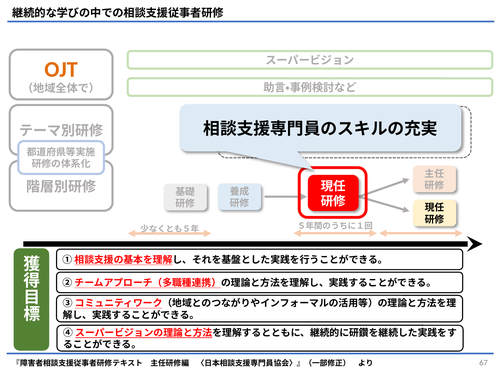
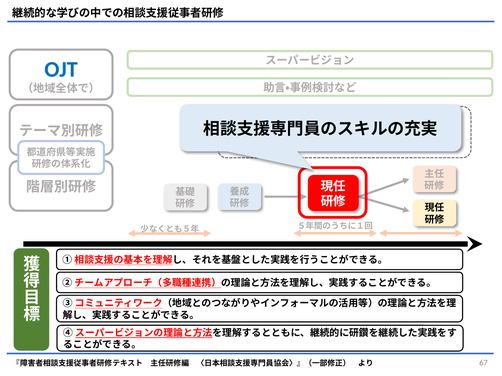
OJT colour: orange -> blue
